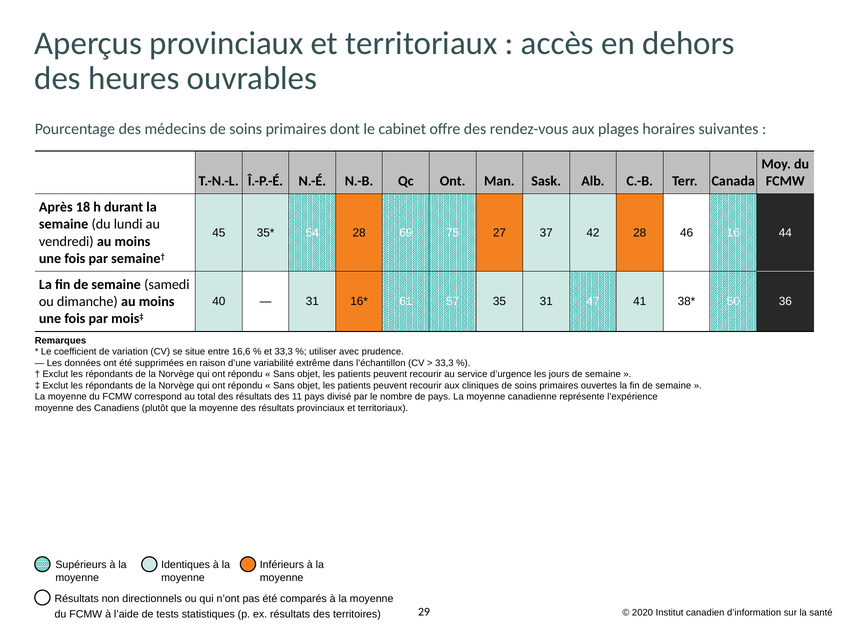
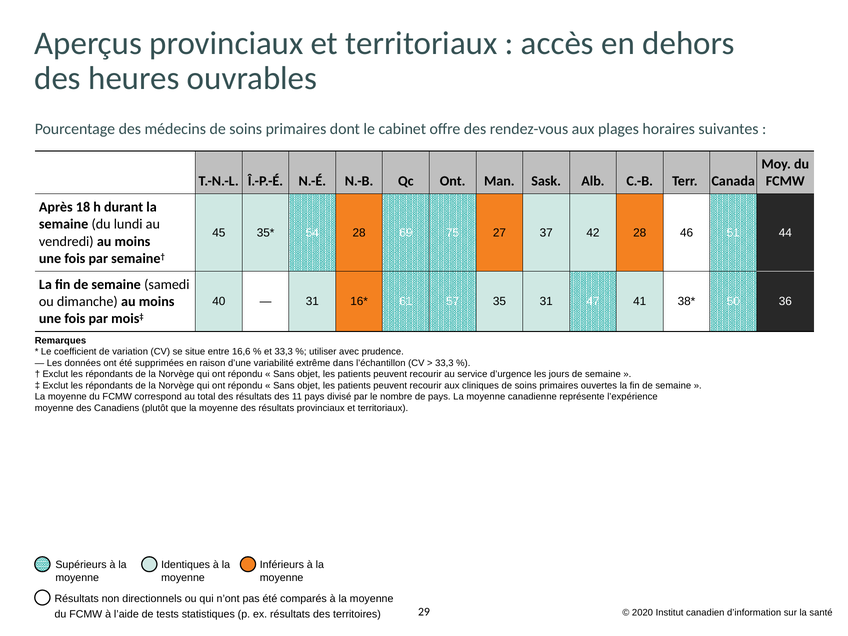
16: 16 -> 51
